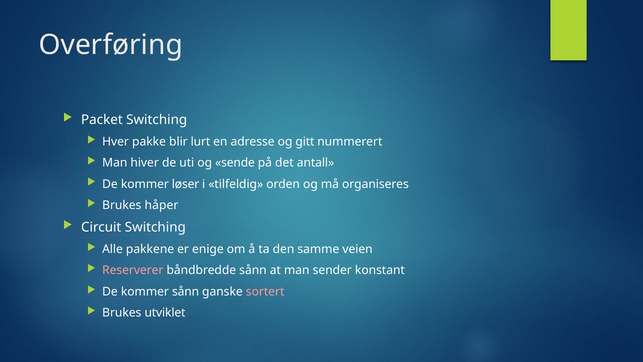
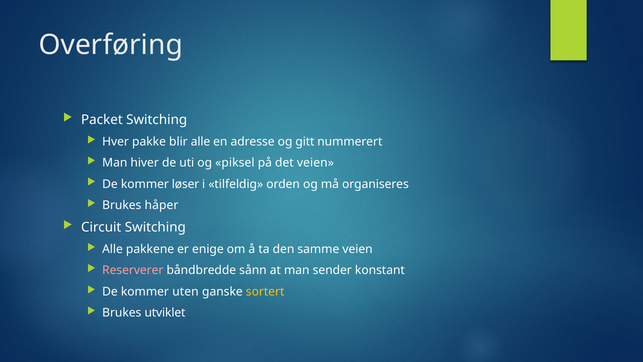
blir lurt: lurt -> alle
sende: sende -> piksel
det antall: antall -> veien
kommer sånn: sånn -> uten
sortert colour: pink -> yellow
